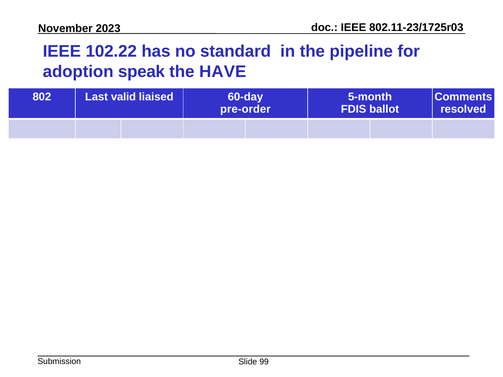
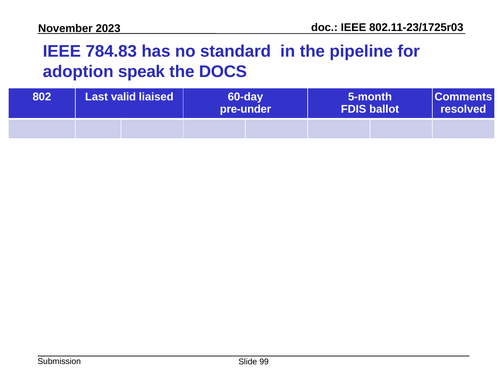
102.22: 102.22 -> 784.83
HAVE: HAVE -> DOCS
pre-order: pre-order -> pre-under
